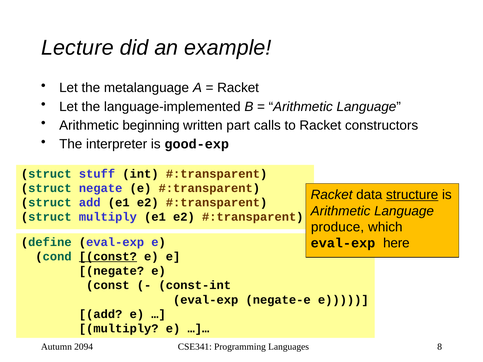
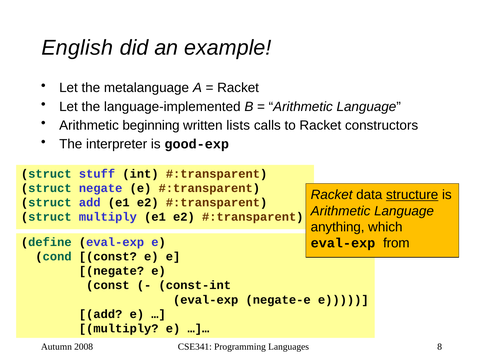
Lecture: Lecture -> English
part: part -> lists
produce: produce -> anything
here: here -> from
const at (108, 257) underline: present -> none
2094: 2094 -> 2008
